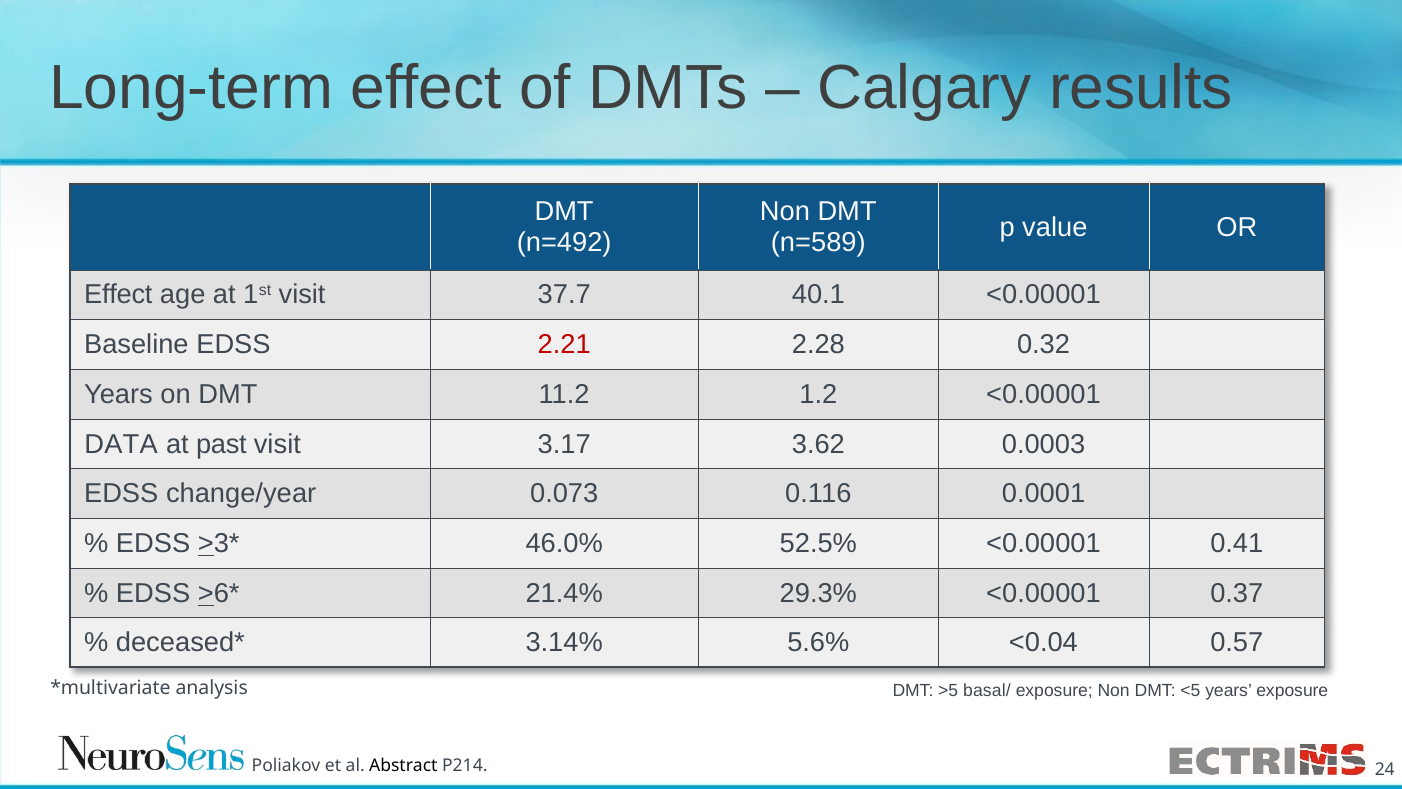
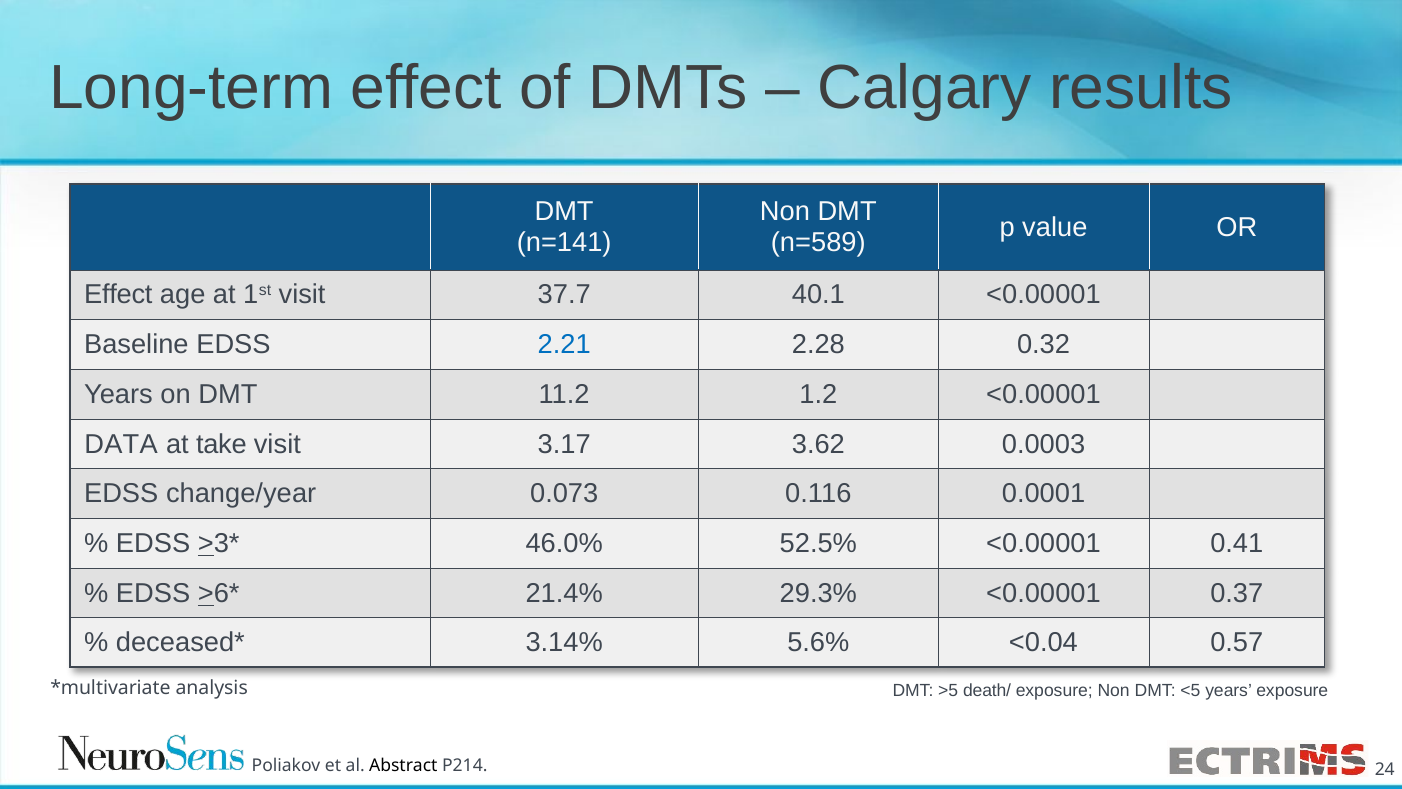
n=492: n=492 -> n=141
2.21 colour: red -> blue
past: past -> take
basal/: basal/ -> death/
